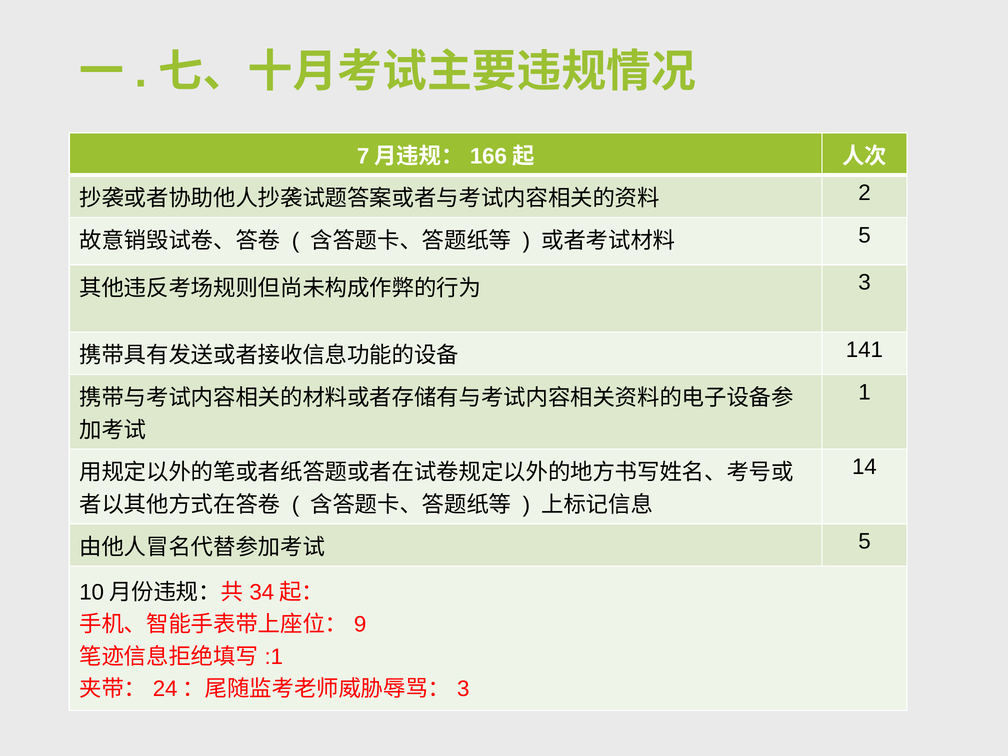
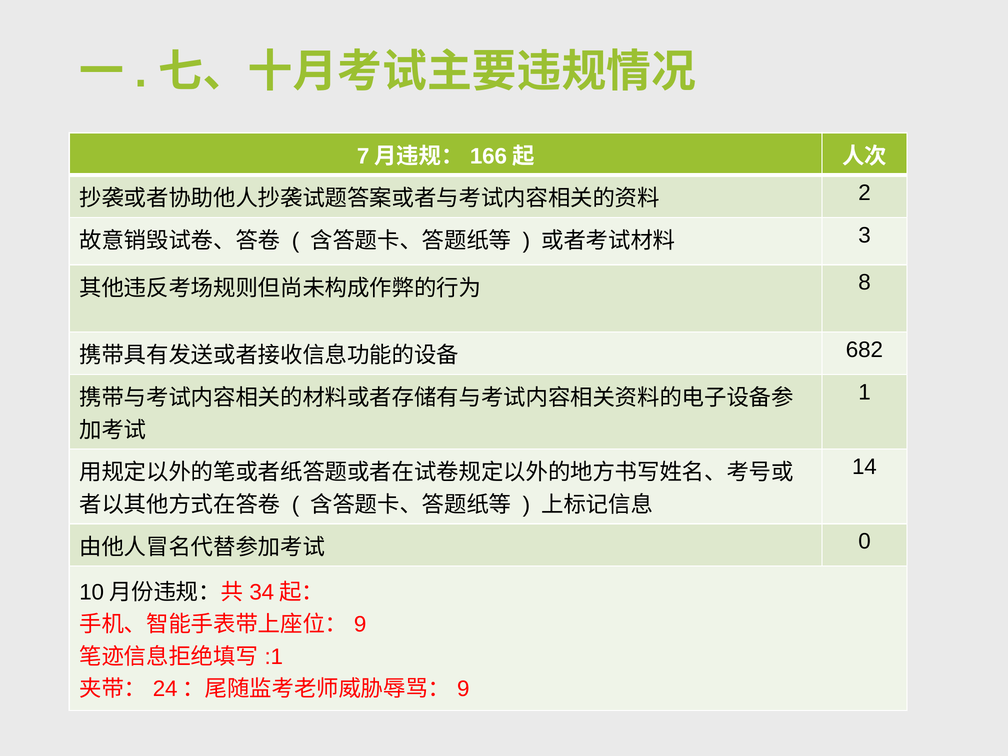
5 at (864, 235): 5 -> 3
3 at (864, 283): 3 -> 8
141: 141 -> 682
5 at (864, 541): 5 -> 0
3 at (463, 689): 3 -> 9
